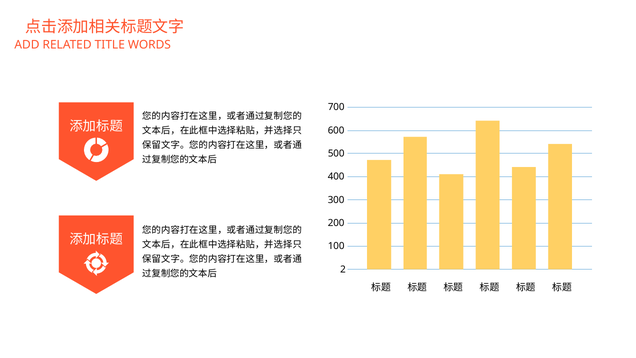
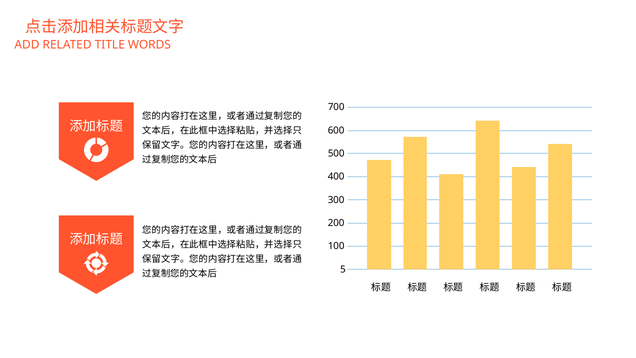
2: 2 -> 5
